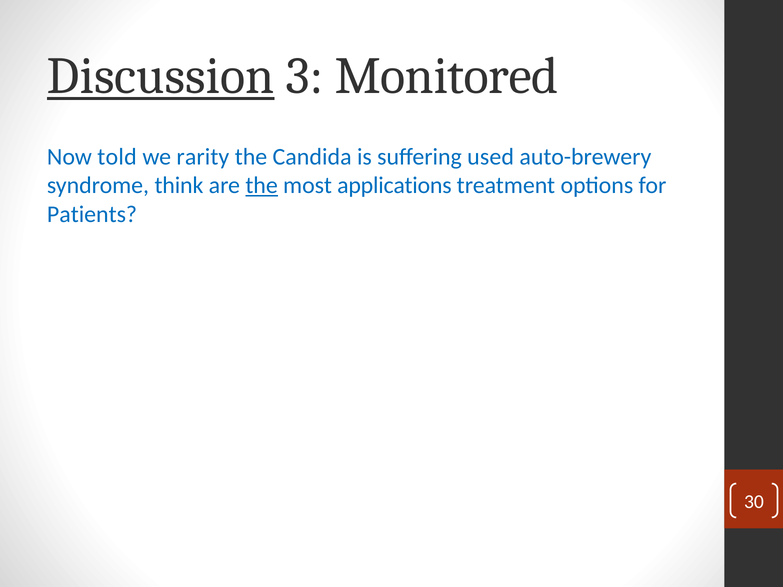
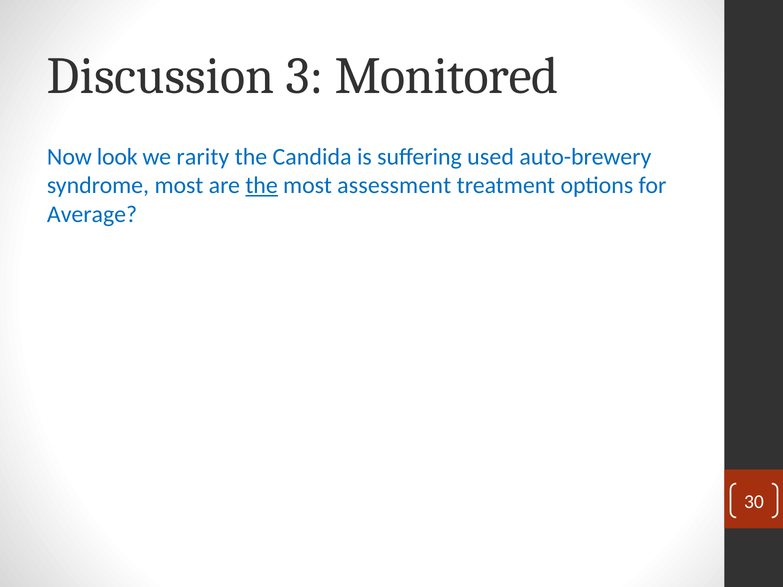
Discussion underline: present -> none
told: told -> look
syndrome think: think -> most
applications: applications -> assessment
Patients: Patients -> Average
